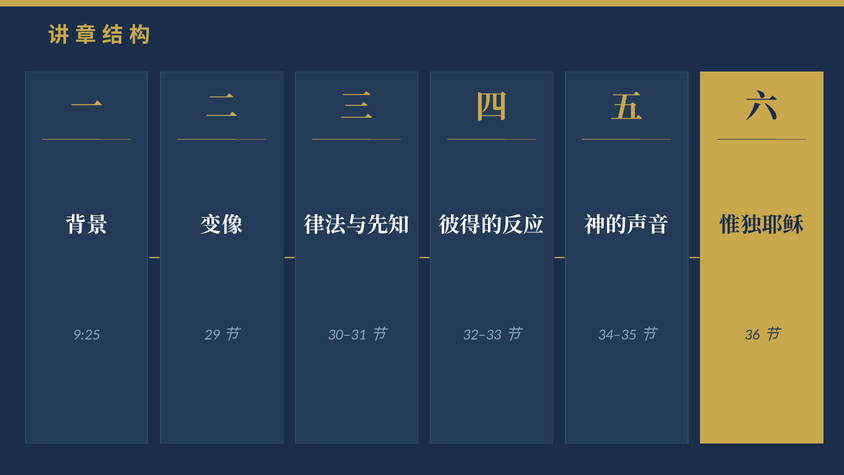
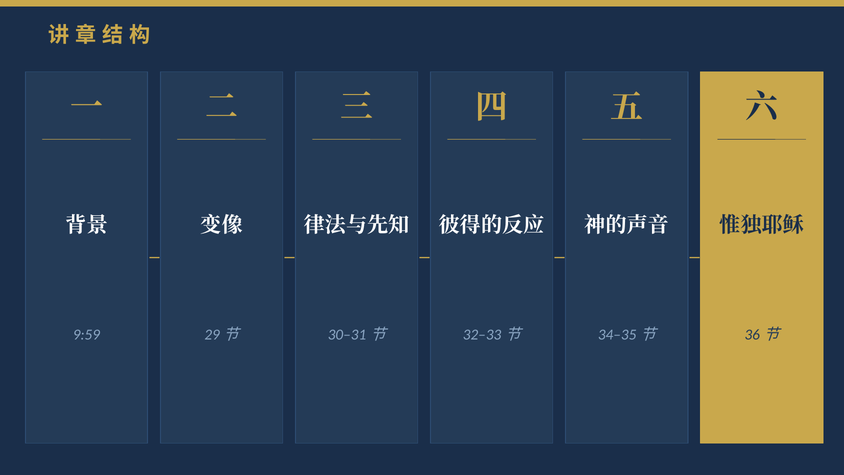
9:25: 9:25 -> 9:59
